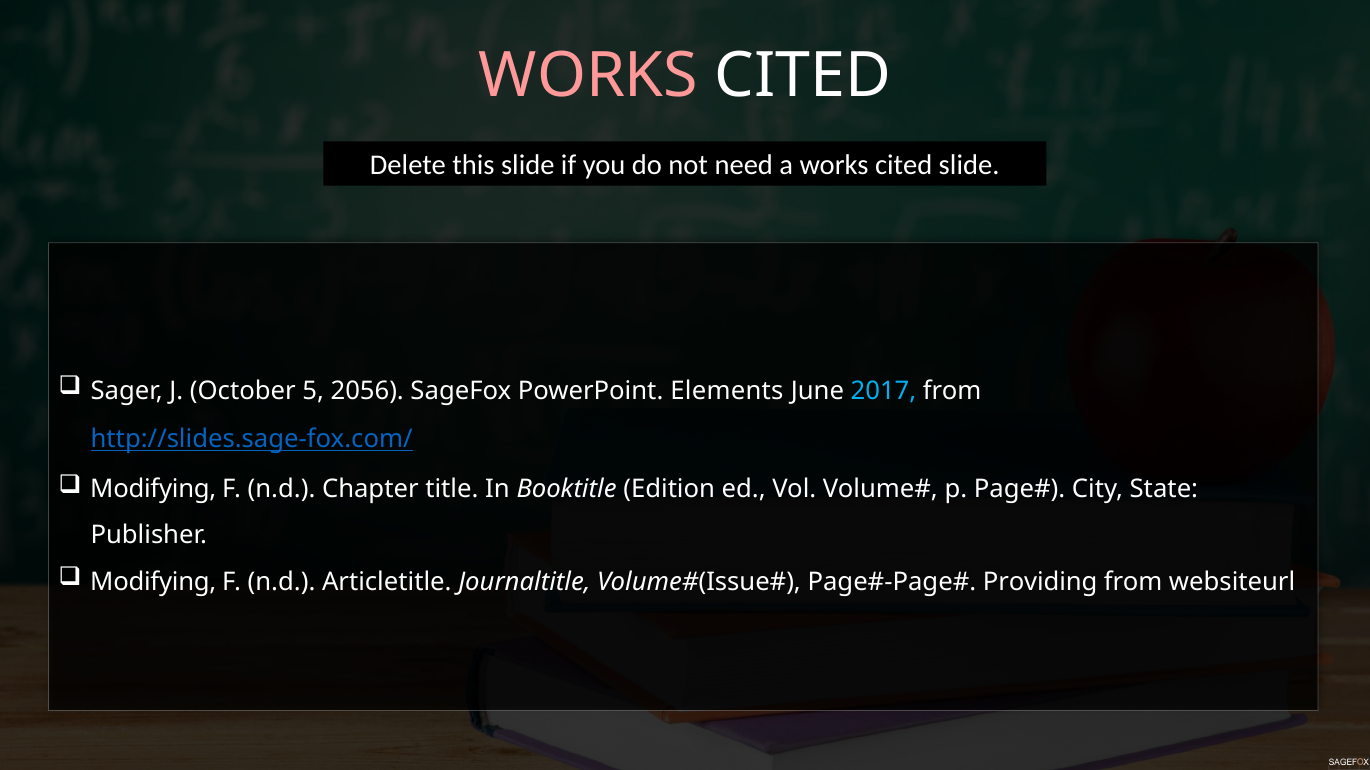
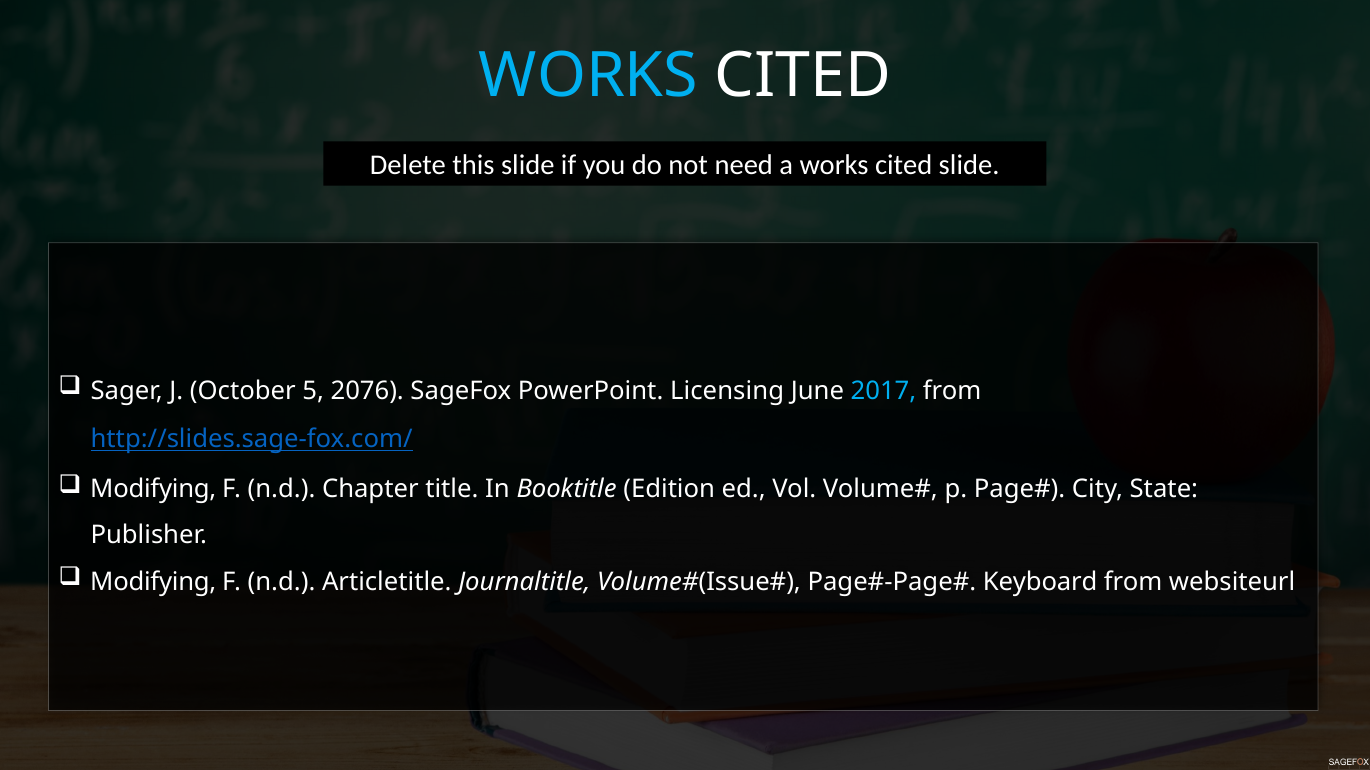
WORKS at (588, 76) colour: pink -> light blue
2056: 2056 -> 2076
Elements: Elements -> Licensing
Providing: Providing -> Keyboard
